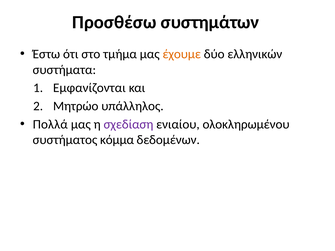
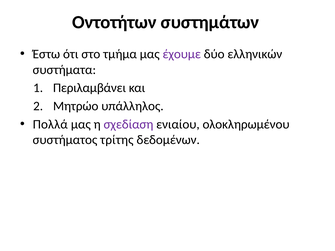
Προσθέσω: Προσθέσω -> Οντοτήτων
έχουμε colour: orange -> purple
Εμφανίζονται: Εμφανίζονται -> Περιλαμβάνει
κόμμα: κόμμα -> τρίτης
